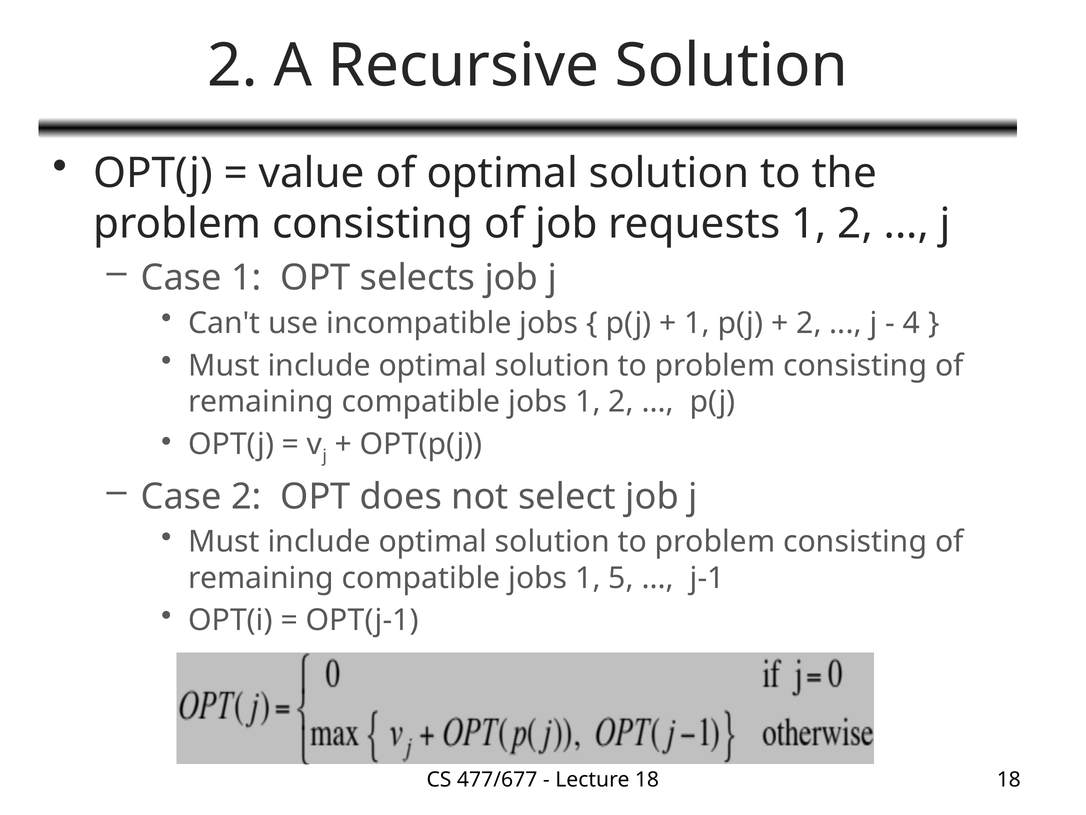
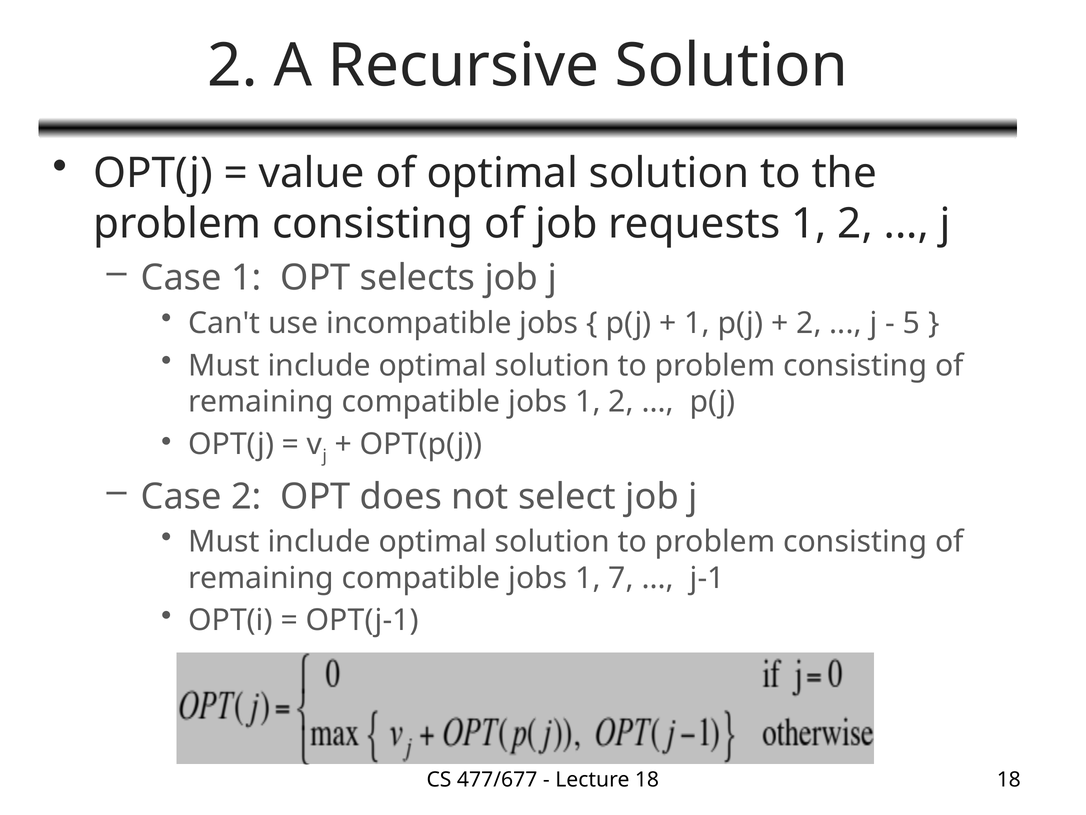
4: 4 -> 5
5: 5 -> 7
